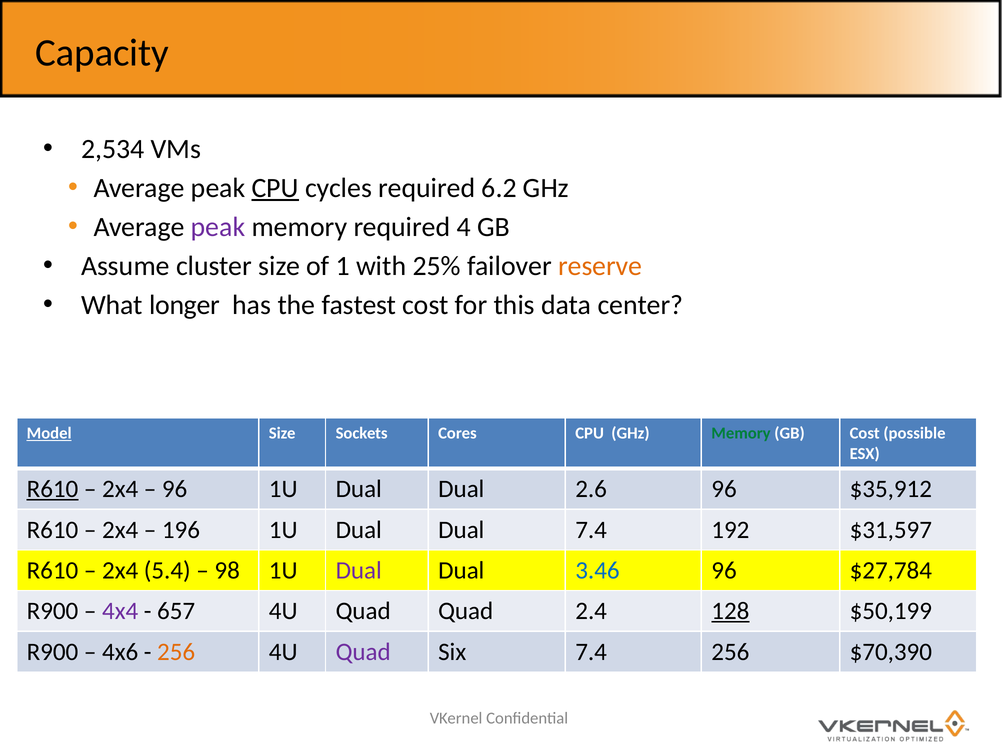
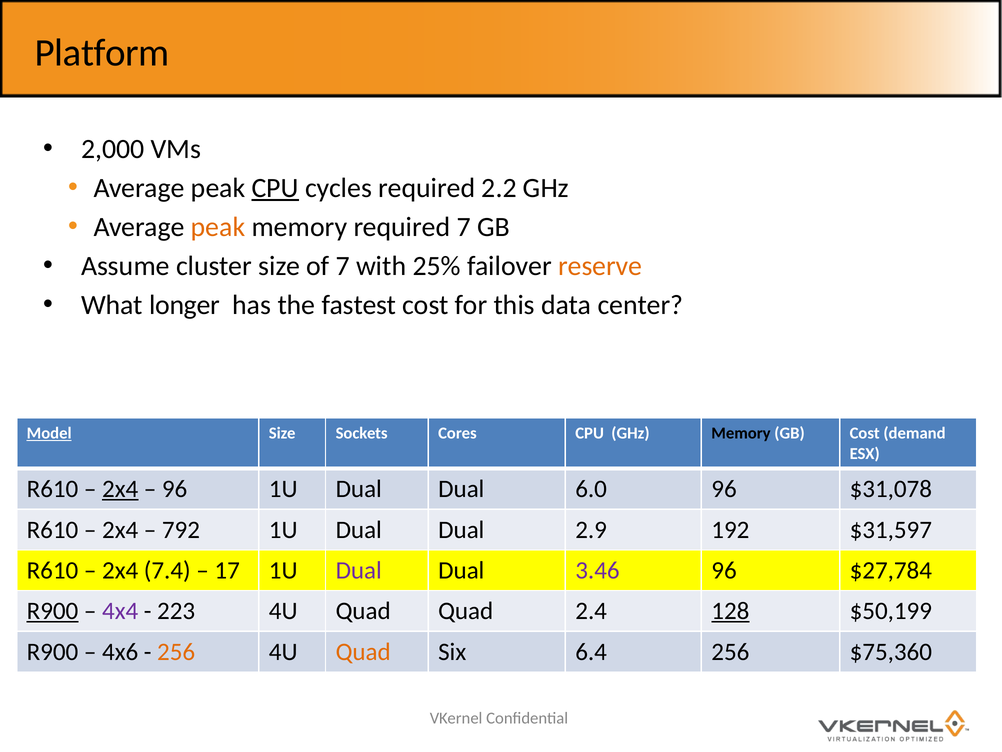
Capacity: Capacity -> Platform
2,534: 2,534 -> 2,000
6.2: 6.2 -> 2.2
peak at (218, 227) colour: purple -> orange
required 4: 4 -> 7
of 1: 1 -> 7
Memory at (741, 433) colour: green -> black
possible: possible -> demand
R610 at (52, 489) underline: present -> none
2x4 at (120, 489) underline: none -> present
2.6: 2.6 -> 6.0
$35,912: $35,912 -> $31,078
196: 196 -> 792
Dual 7.4: 7.4 -> 2.9
5.4: 5.4 -> 7.4
98: 98 -> 17
3.46 colour: blue -> purple
R900 at (52, 611) underline: none -> present
657: 657 -> 223
Quad at (363, 651) colour: purple -> orange
Six 7.4: 7.4 -> 6.4
$70,390: $70,390 -> $75,360
